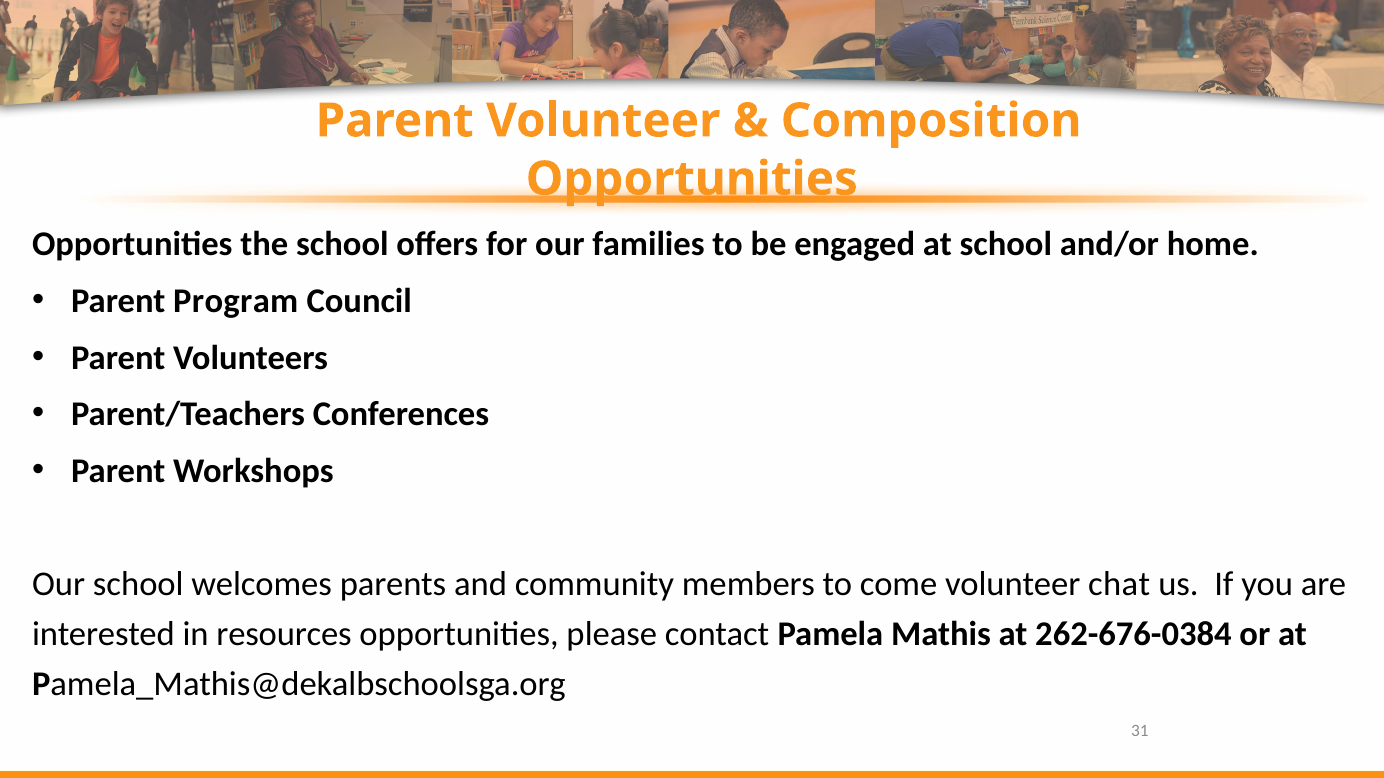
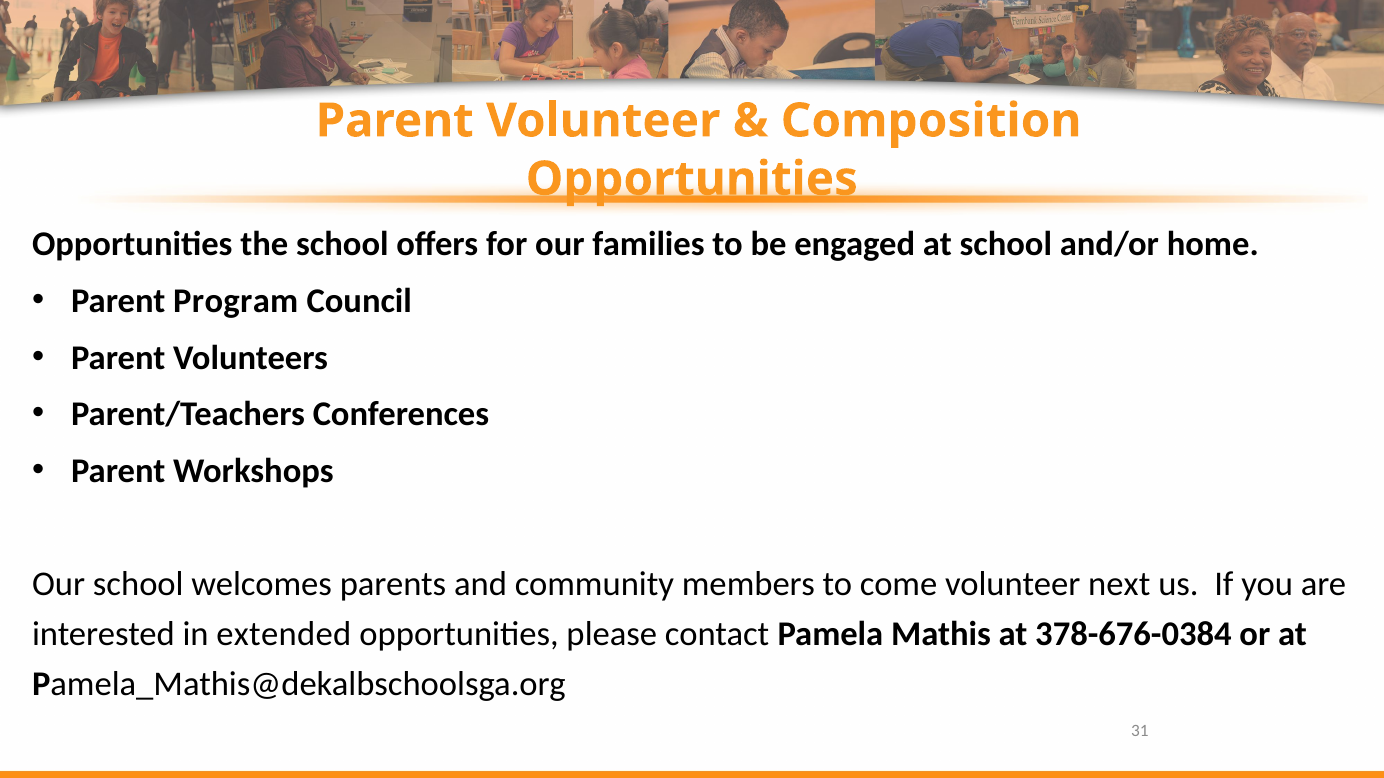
chat: chat -> next
resources: resources -> extended
262-676-0384: 262-676-0384 -> 378-676-0384
